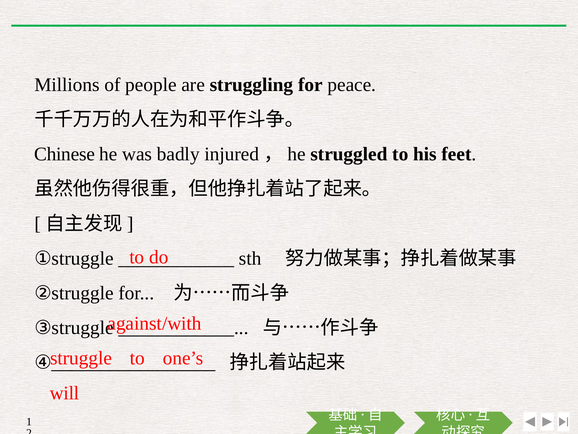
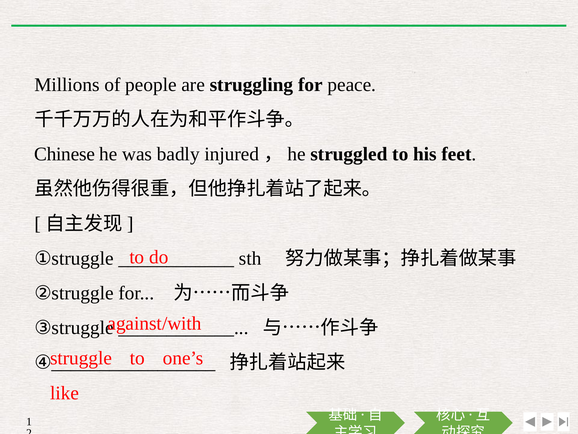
will: will -> like
